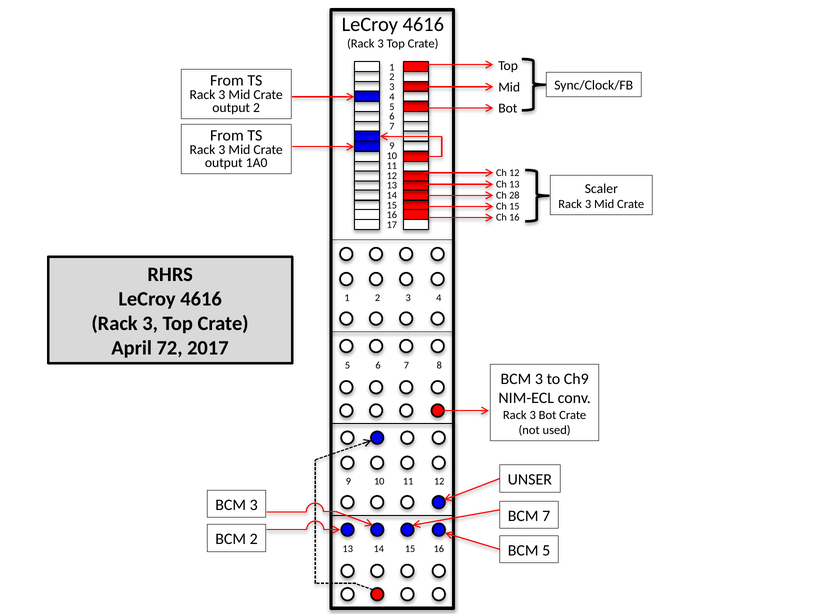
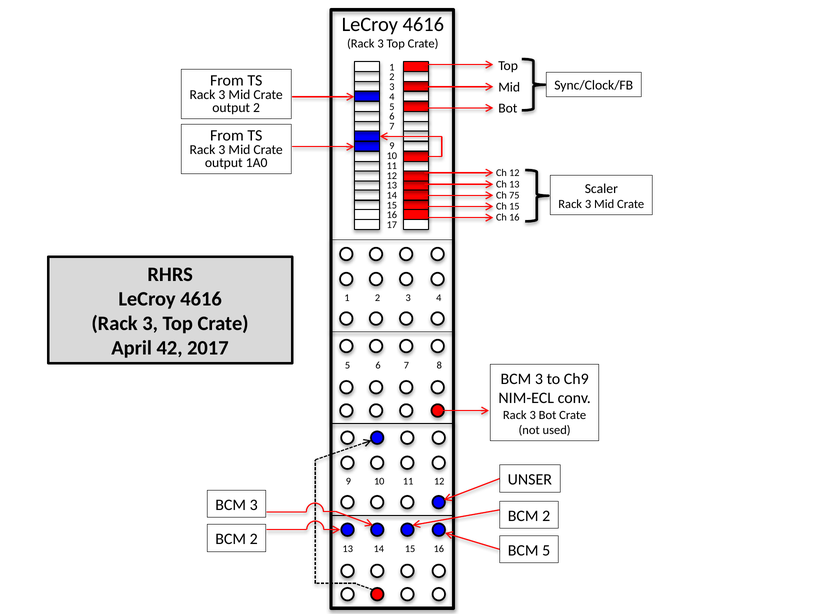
28: 28 -> 75
72: 72 -> 42
7 at (546, 516): 7 -> 2
